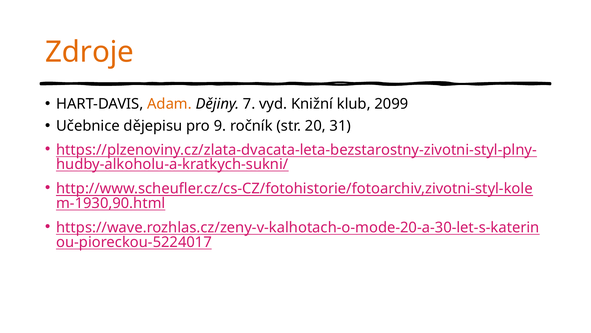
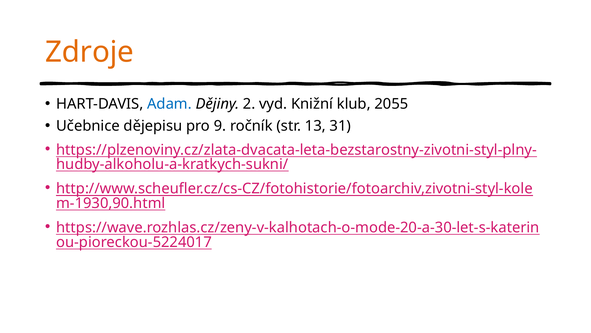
Adam colour: orange -> blue
7: 7 -> 2
2099: 2099 -> 2055
20: 20 -> 13
